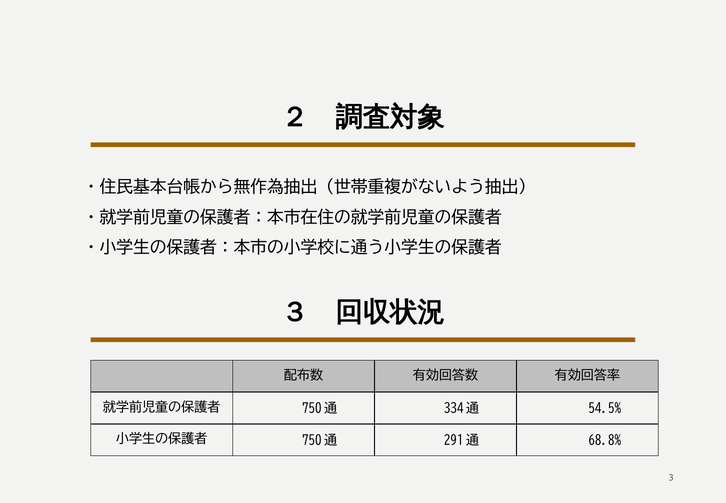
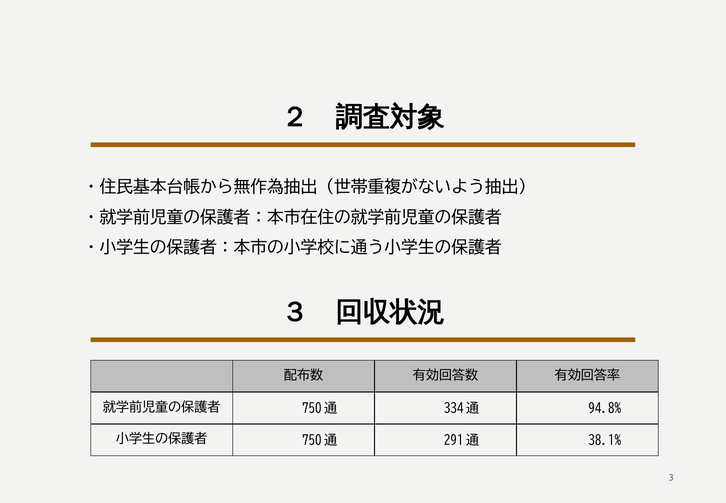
54.5%: 54.5% -> 94.8%
68.8%: 68.8% -> 38.1%
